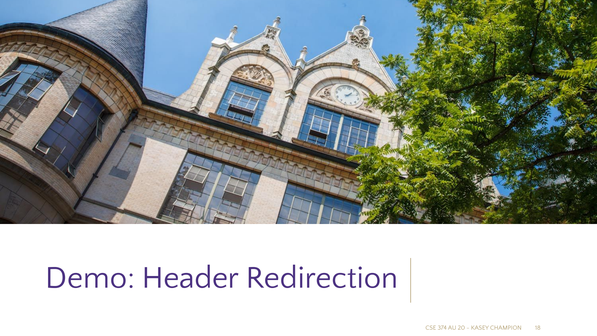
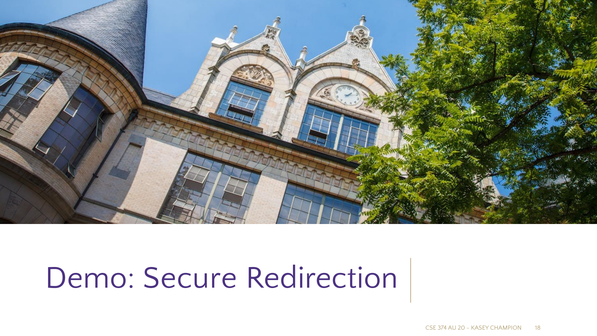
Header: Header -> Secure
